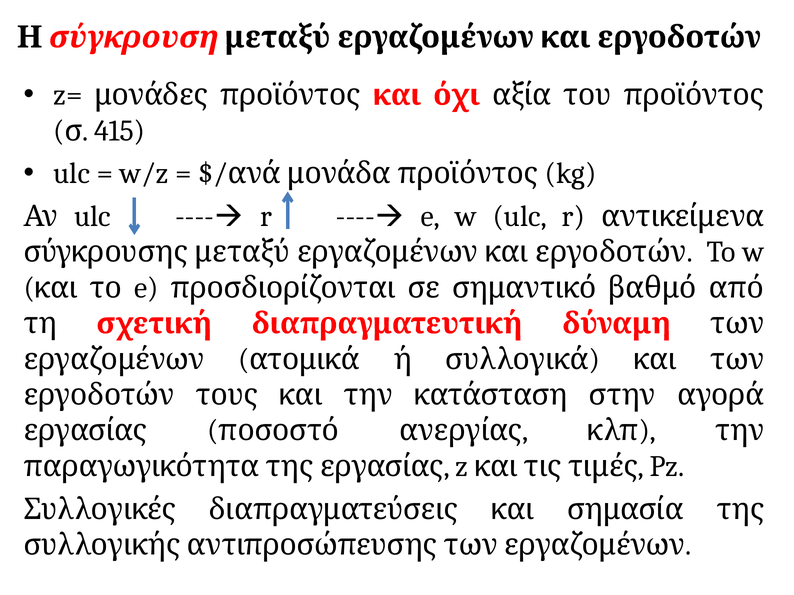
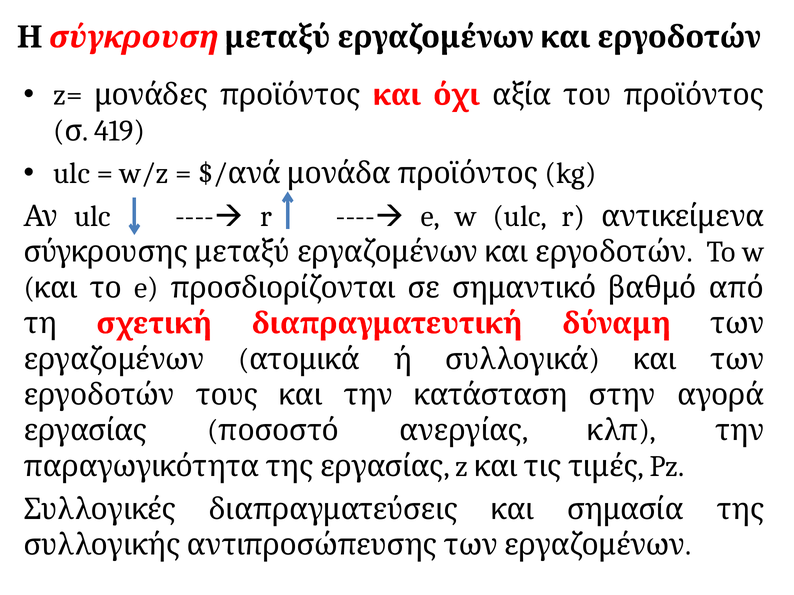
415: 415 -> 419
